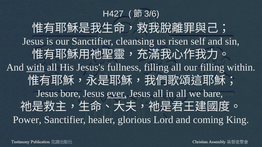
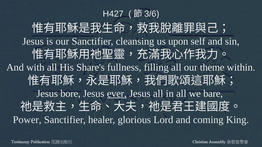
risen: risen -> upon
with underline: present -> none
Jesus's: Jesus's -> Share's
our filling: filling -> theme
